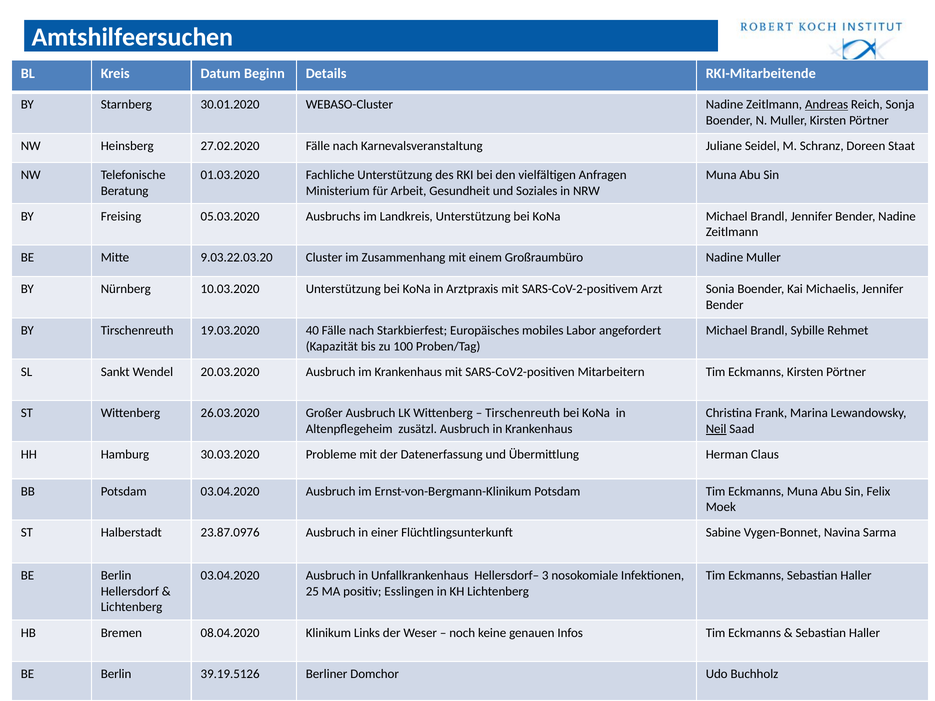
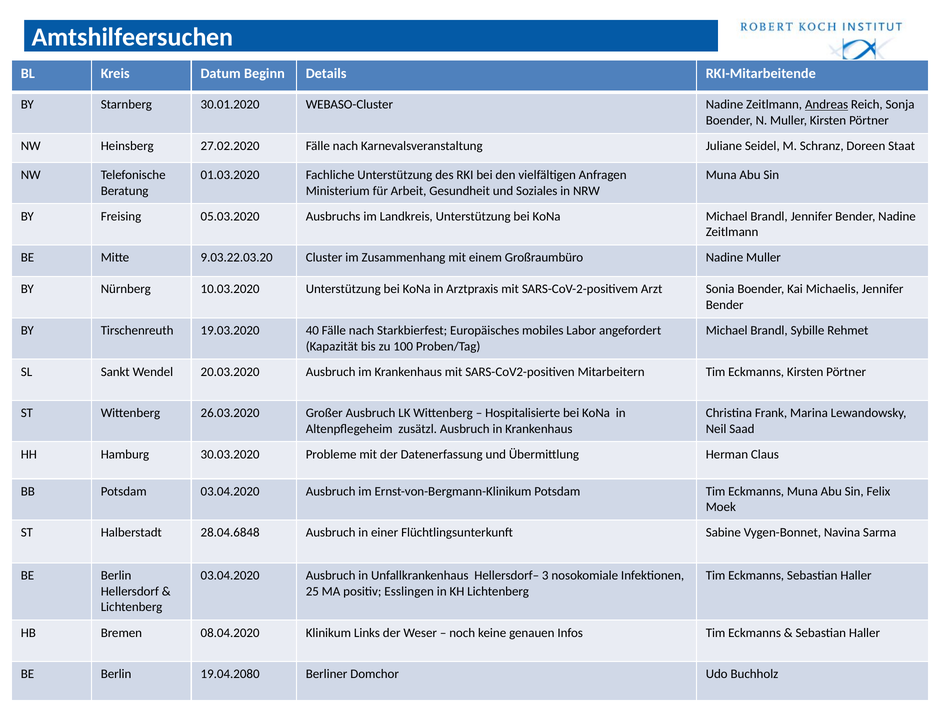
Tirschenreuth at (523, 413): Tirschenreuth -> Hospitalisierte
Neil underline: present -> none
23.87.0976: 23.87.0976 -> 28.04.6848
39.19.5126: 39.19.5126 -> 19.04.2080
